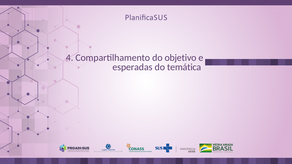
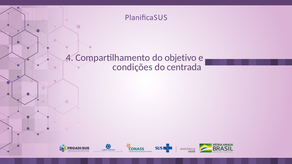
esperadas: esperadas -> condições
temática: temática -> centrada
